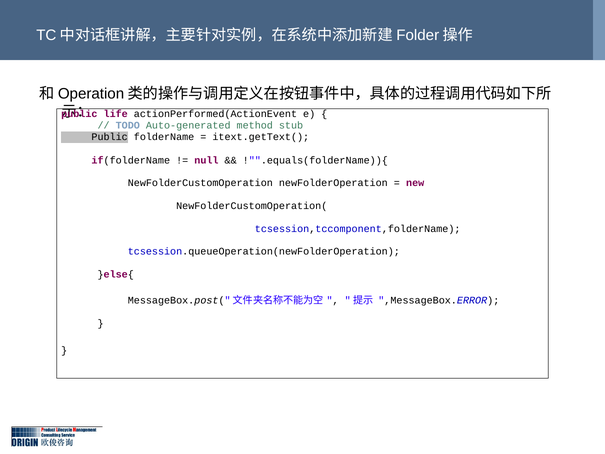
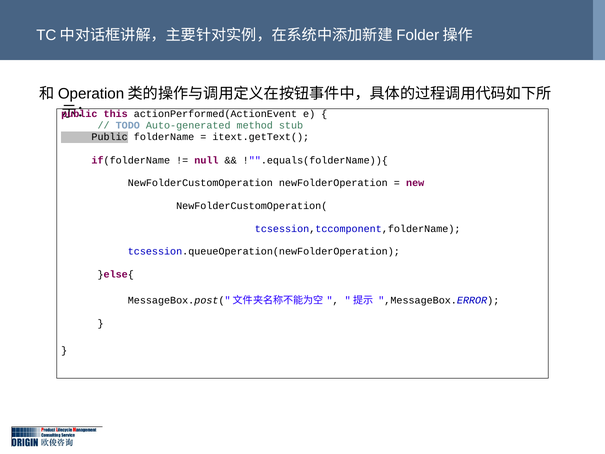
life: life -> this
